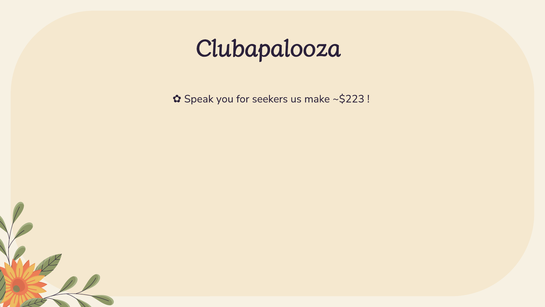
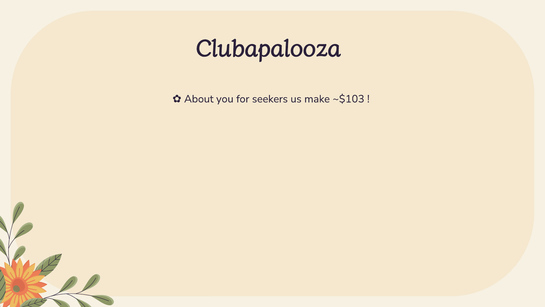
Speak: Speak -> About
~$223: ~$223 -> ~$103
